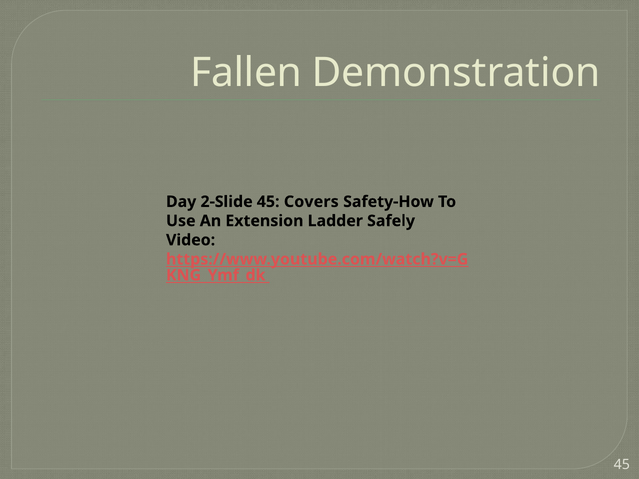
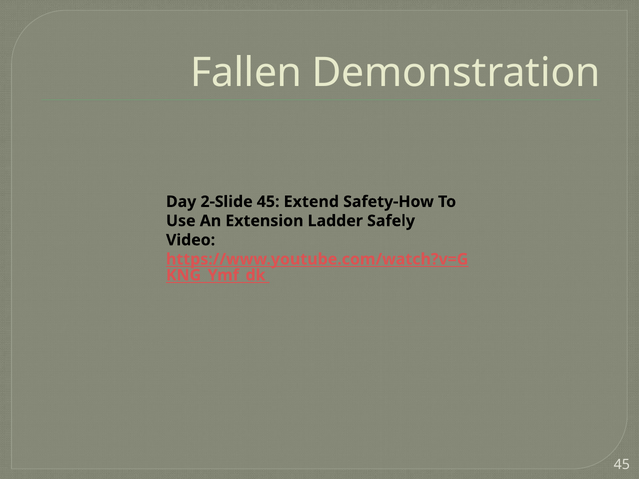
Covers: Covers -> Extend
